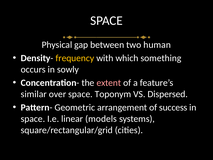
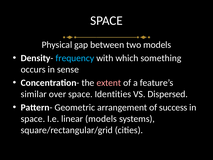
two human: human -> models
frequency colour: yellow -> light blue
sowly: sowly -> sense
Toponym: Toponym -> Identities
